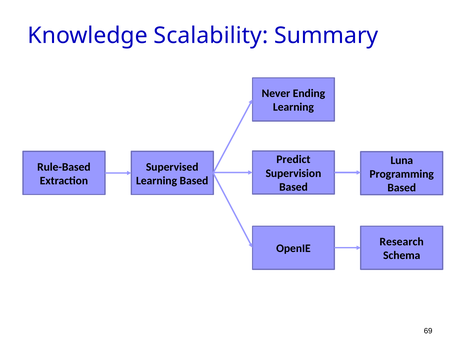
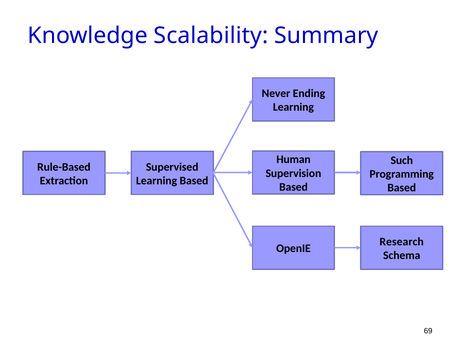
Predict: Predict -> Human
Luna: Luna -> Such
